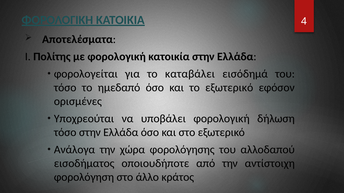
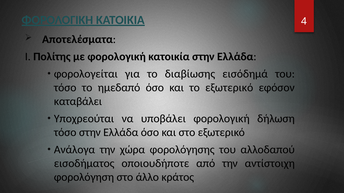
καταβάλει: καταβάλει -> διαβίωσης
ορισμένες: ορισμένες -> καταβάλει
